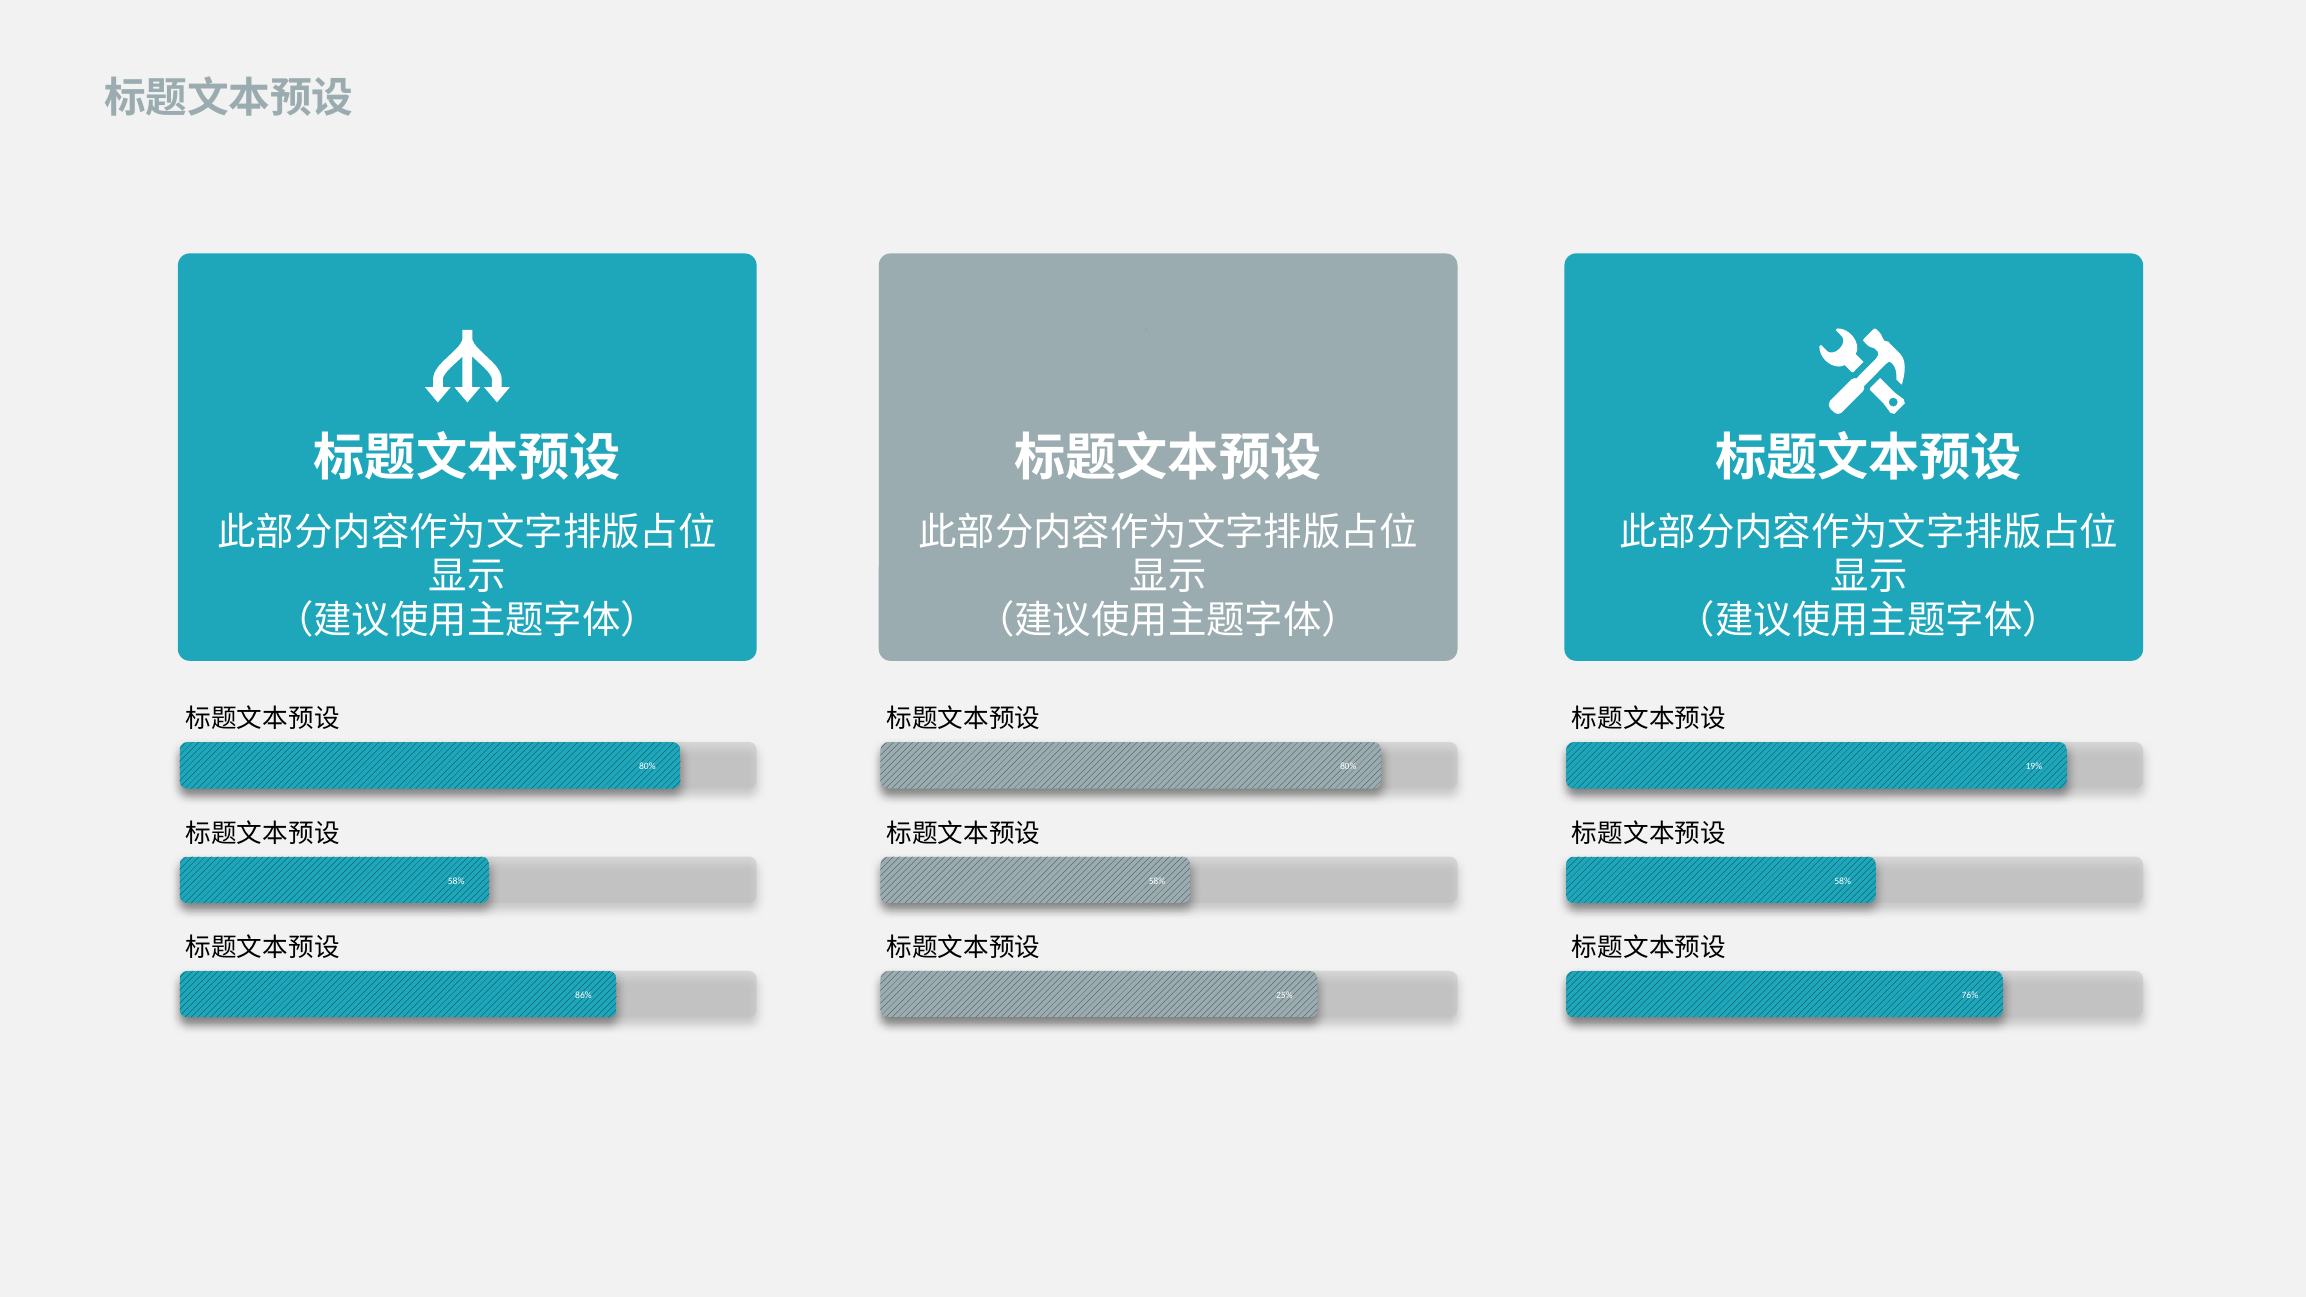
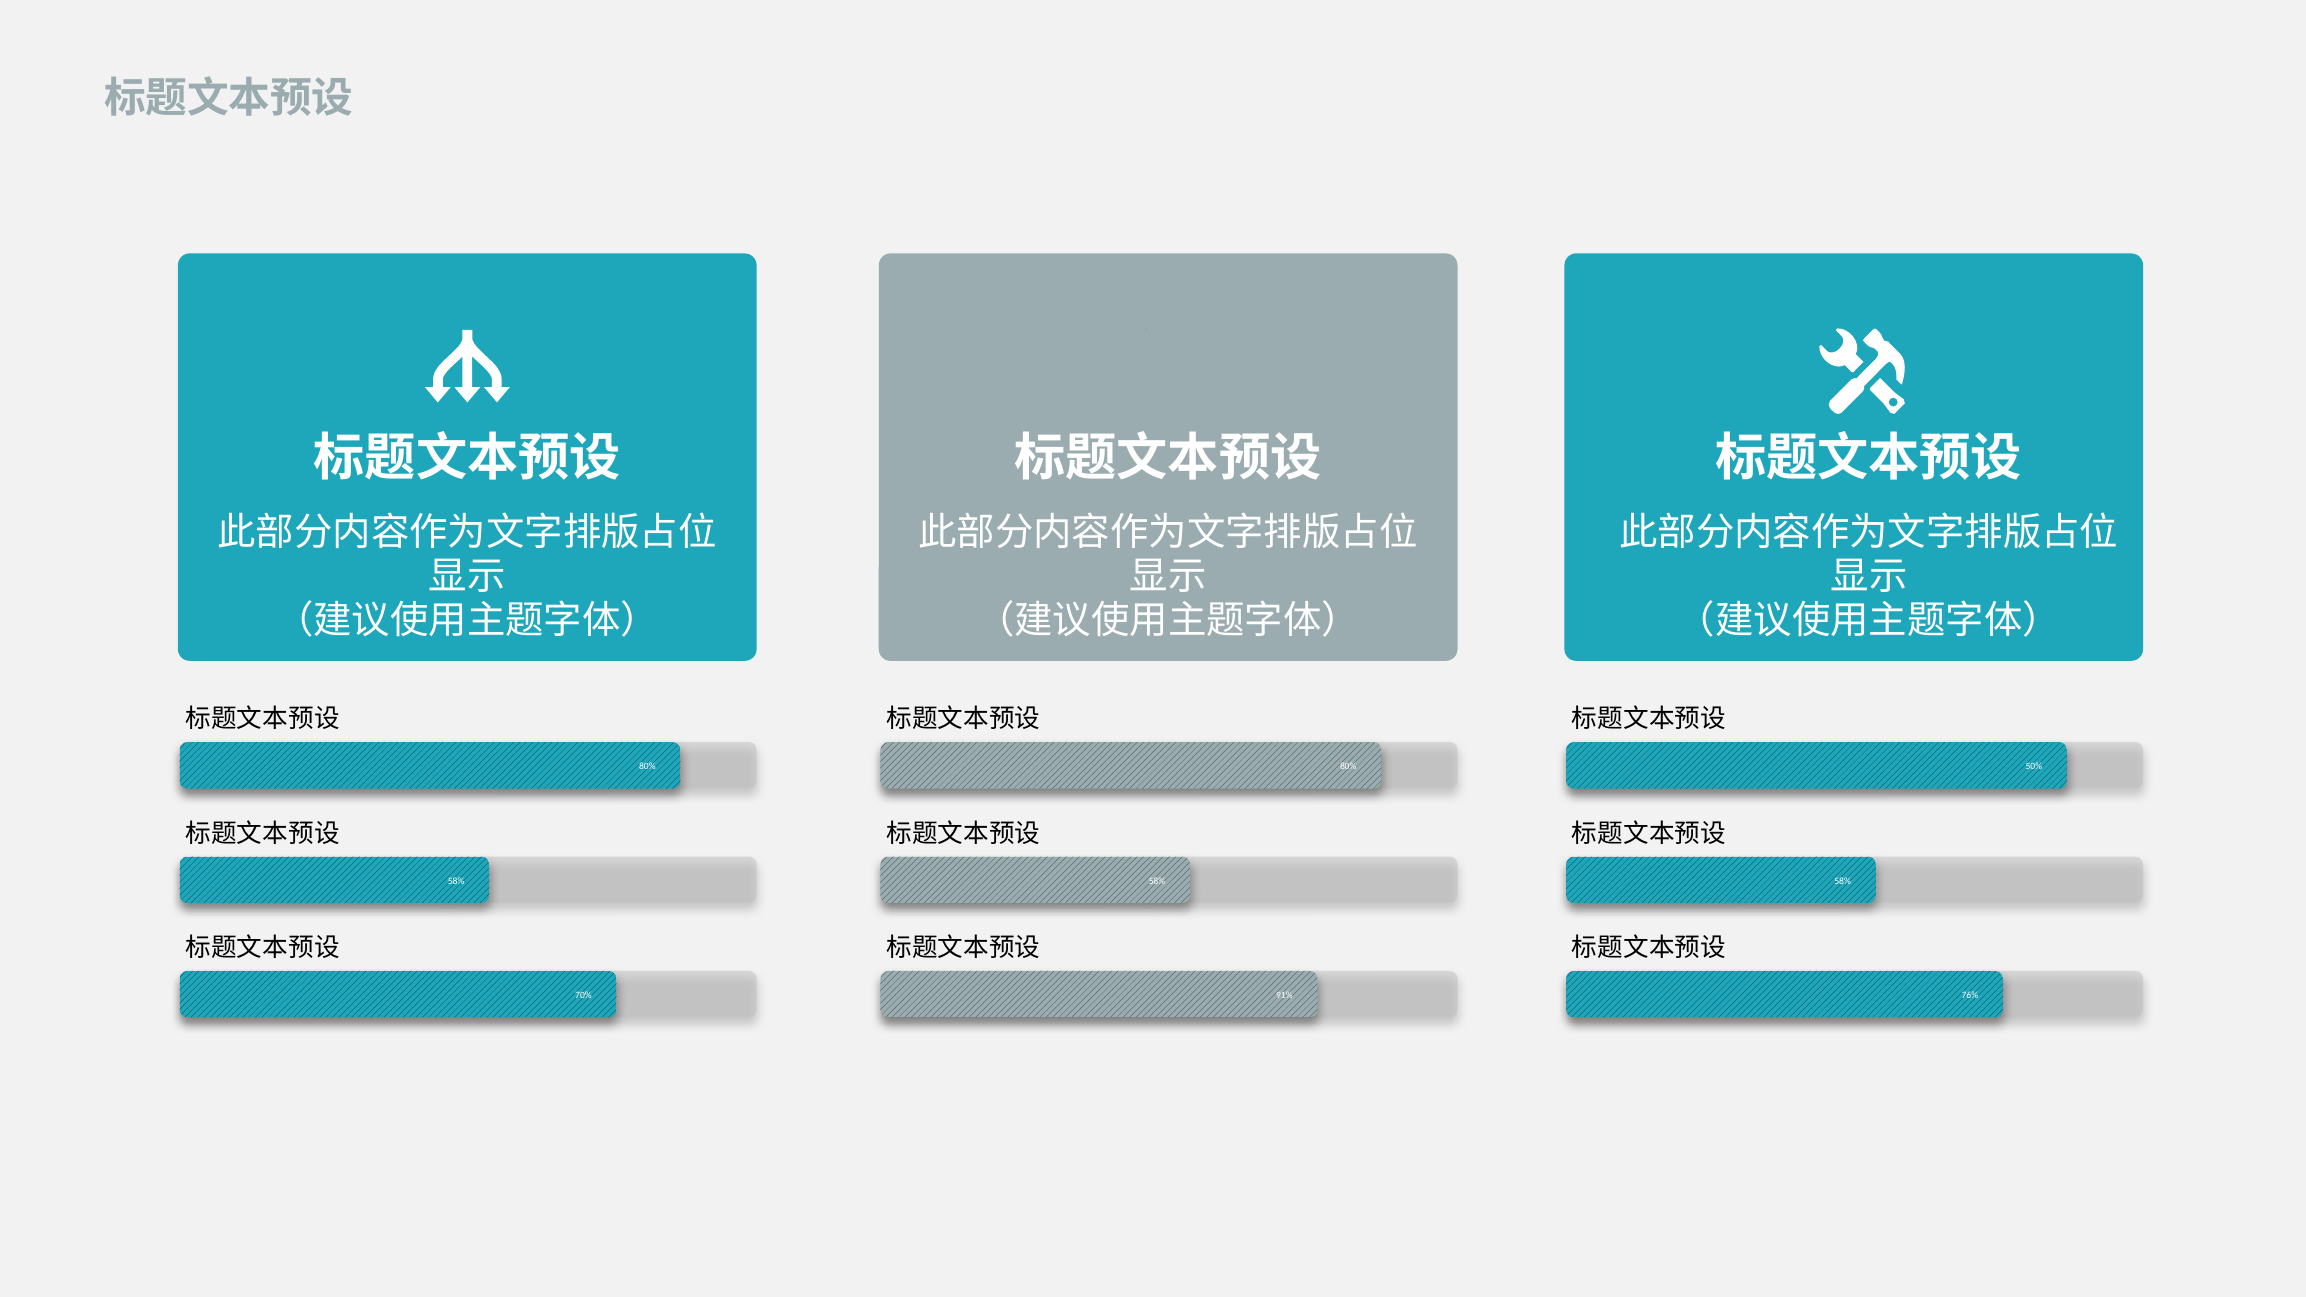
19%: 19% -> 50%
86%: 86% -> 70%
25%: 25% -> 91%
